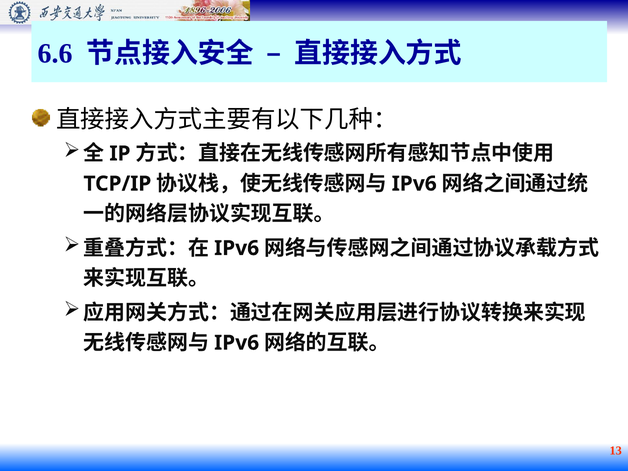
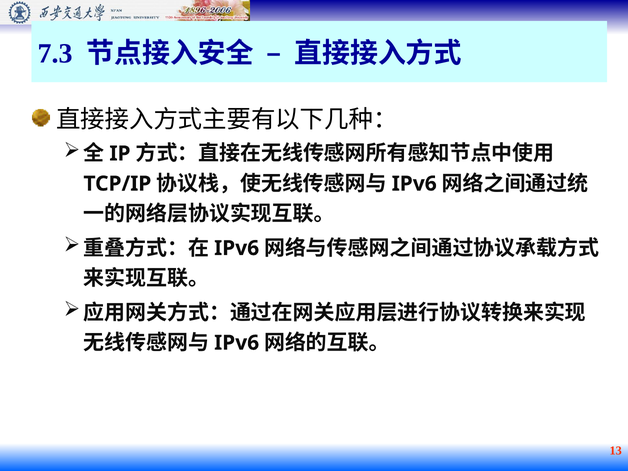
6.6: 6.6 -> 7.3
